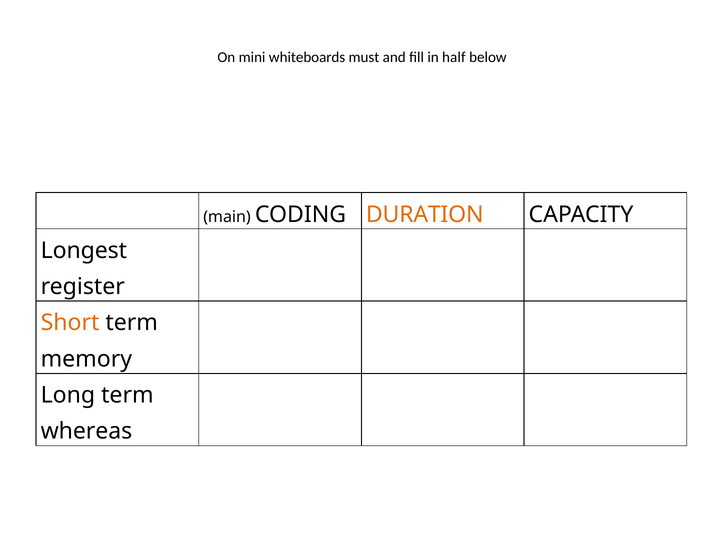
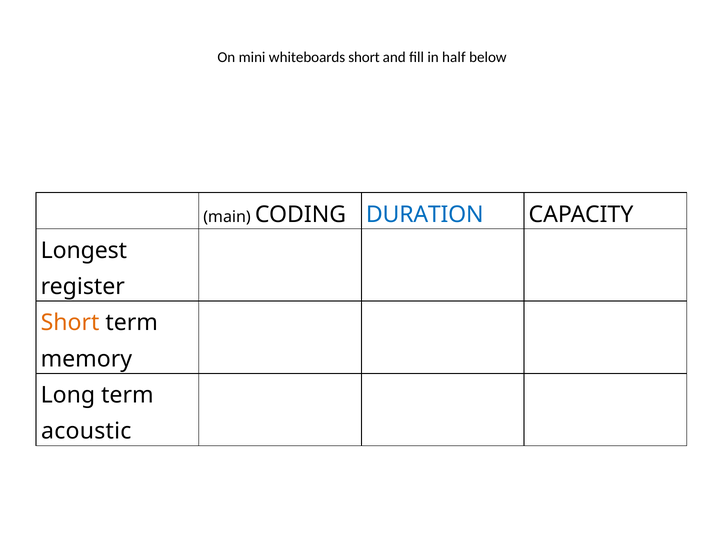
whiteboards must: must -> short
DURATION colour: orange -> blue
whereas: whereas -> acoustic
